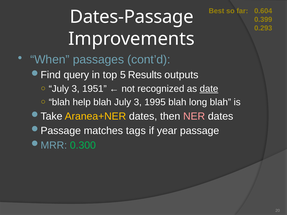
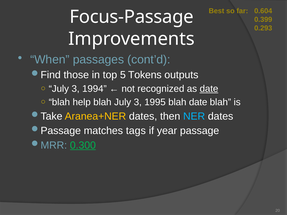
Dates-Passage: Dates-Passage -> Focus-Passage
query: query -> those
Results: Results -> Tokens
1951: 1951 -> 1994
blah long: long -> date
NER colour: pink -> light blue
0.300 underline: none -> present
